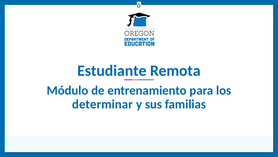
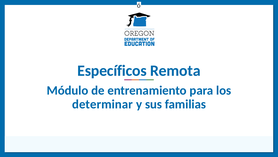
Estudiante: Estudiante -> Específicos
